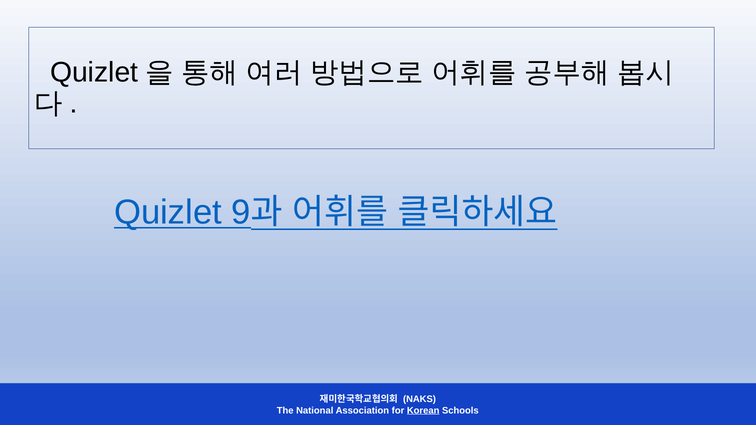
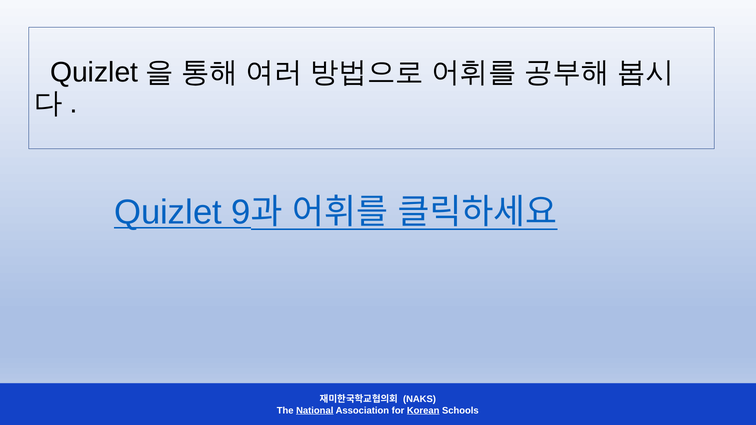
National underline: none -> present
